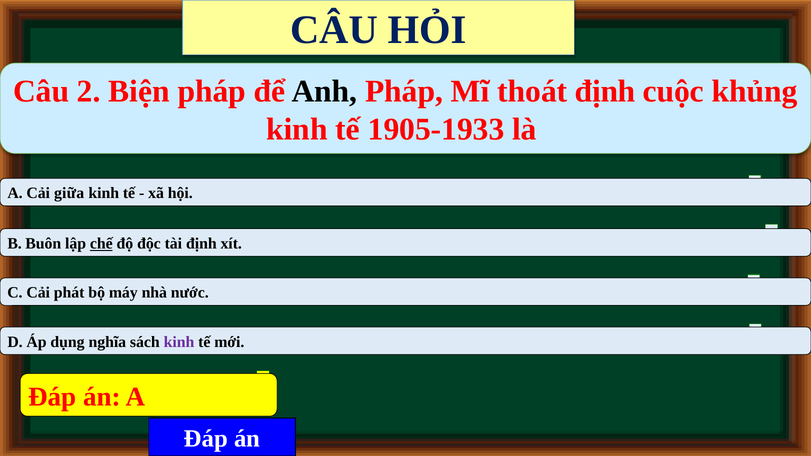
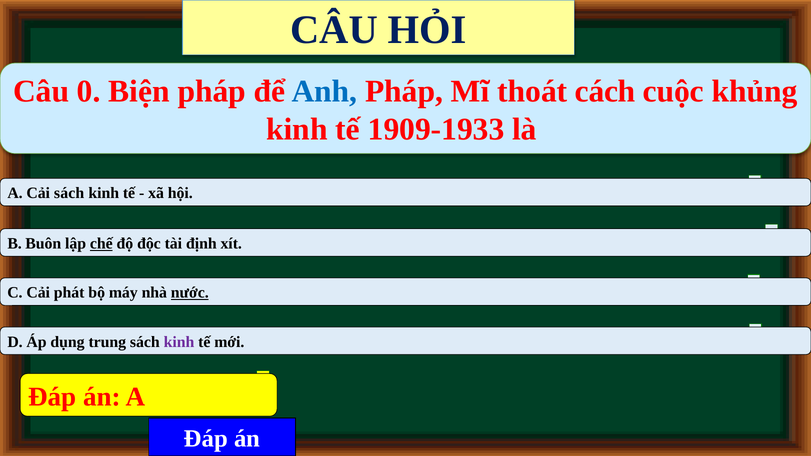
2: 2 -> 0
Anh colour: black -> blue
thoát định: định -> cách
1905-1933: 1905-1933 -> 1909-1933
Cải giữa: giữa -> sách
nước underline: none -> present
nghĩa: nghĩa -> trung
